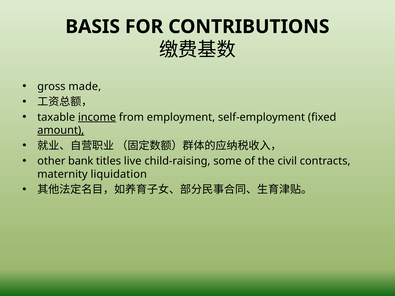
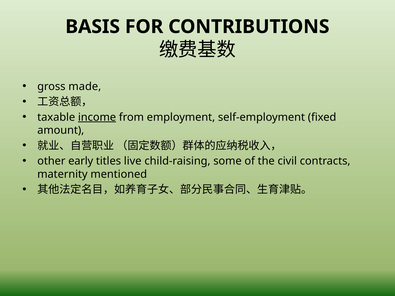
amount underline: present -> none
bank: bank -> early
liquidation: liquidation -> mentioned
